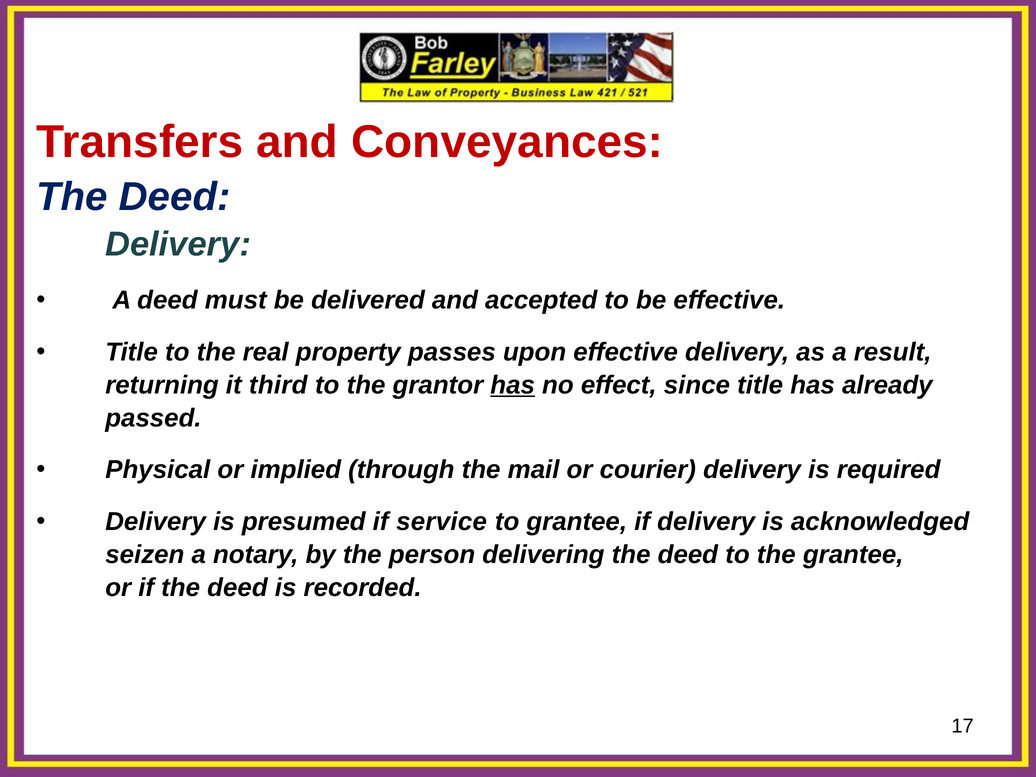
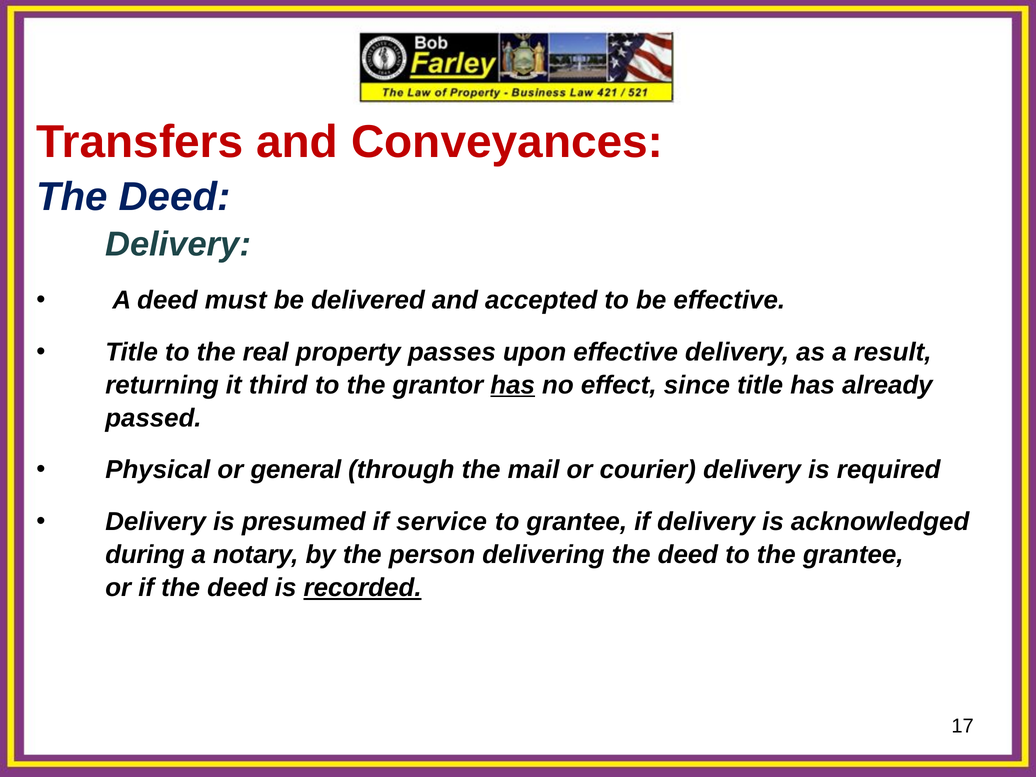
implied: implied -> general
seizen: seizen -> during
recorded underline: none -> present
